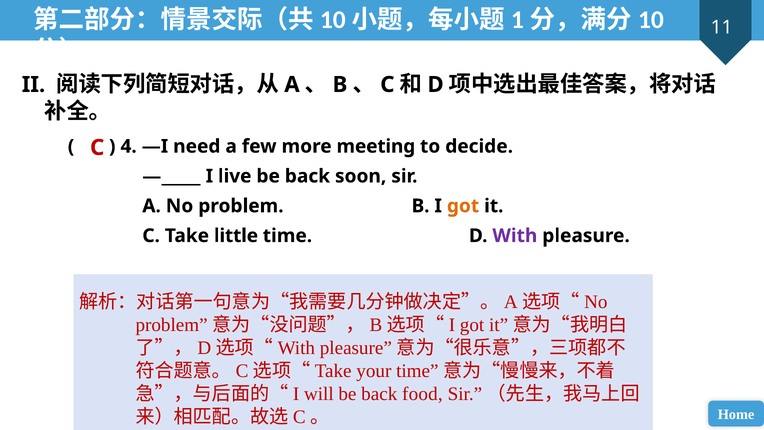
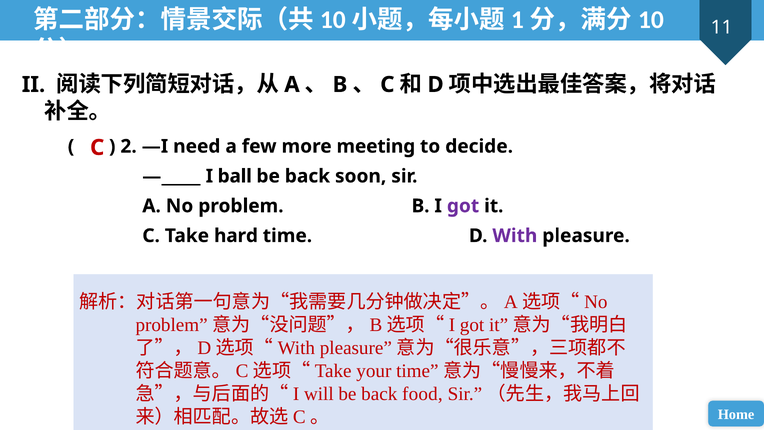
4: 4 -> 2
live: live -> ball
got at (463, 206) colour: orange -> purple
little: little -> hard
